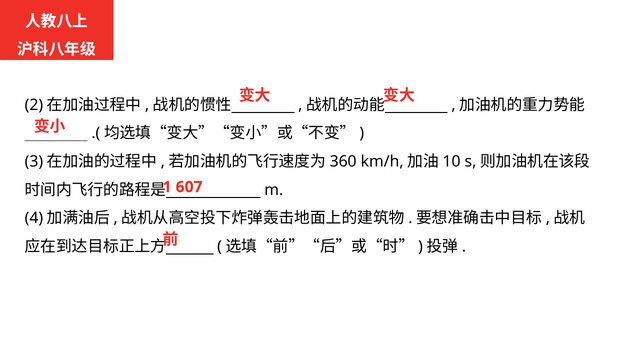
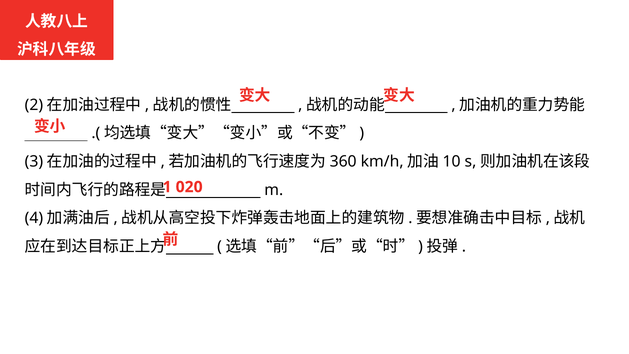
607: 607 -> 020
